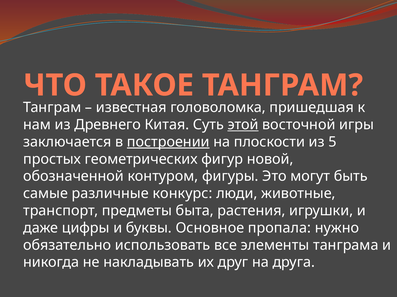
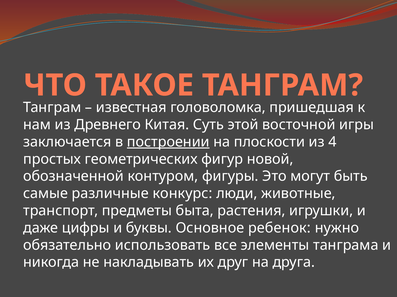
этой underline: present -> none
5: 5 -> 4
пропала: пропала -> ребенок
